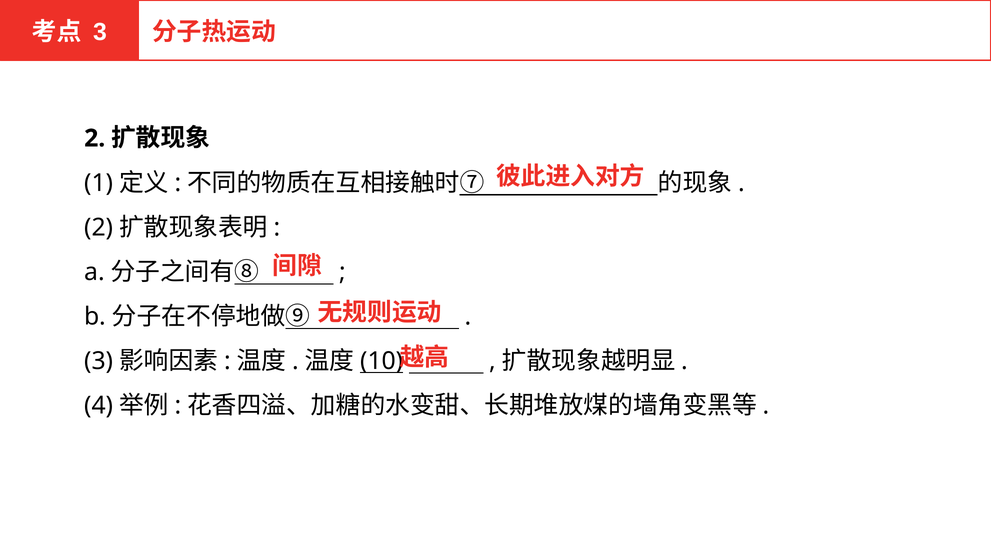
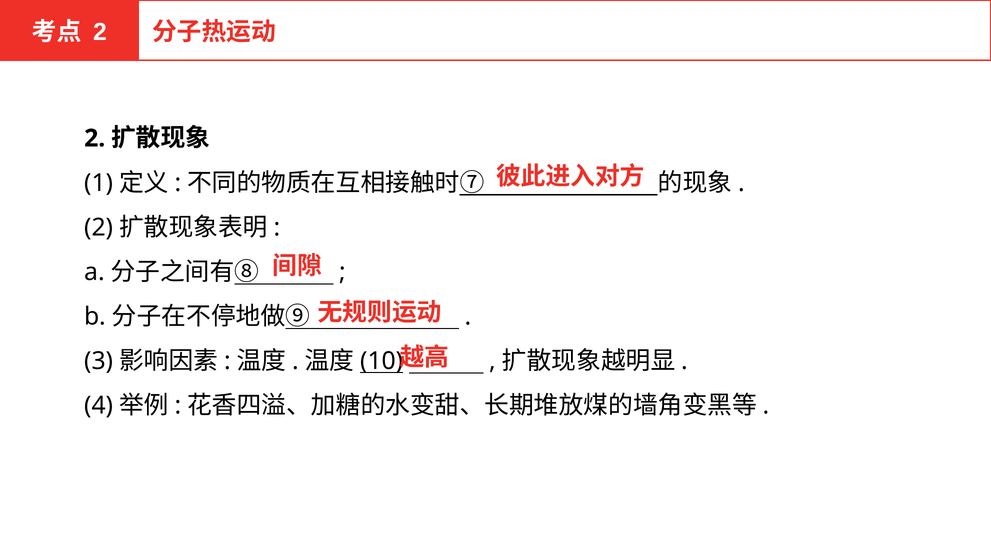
3 at (100, 32): 3 -> 2
